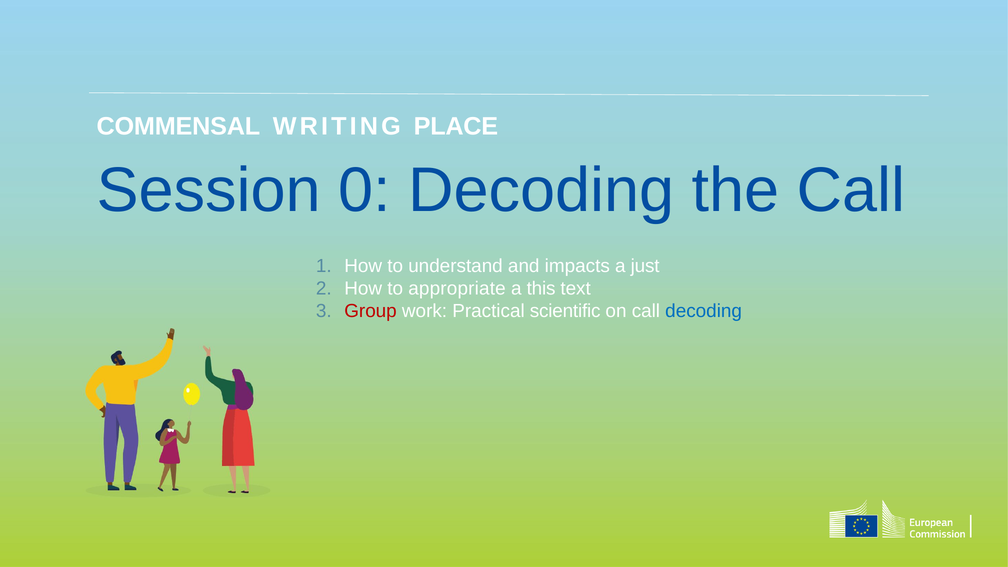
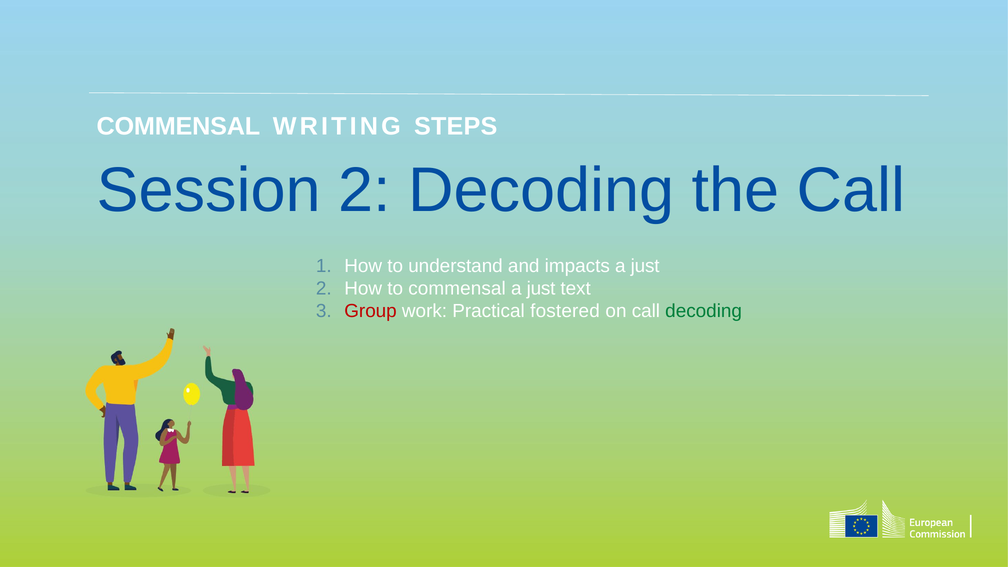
PLACE: PLACE -> STEPS
Session 0: 0 -> 2
to appropriate: appropriate -> commensal
this at (541, 289): this -> just
scientific: scientific -> fostered
decoding at (704, 311) colour: blue -> green
